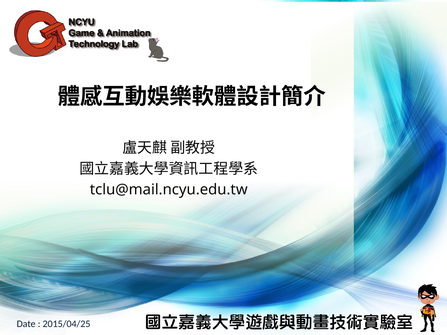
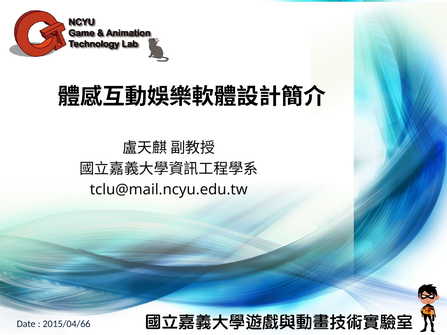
2015/04/25: 2015/04/25 -> 2015/04/66
